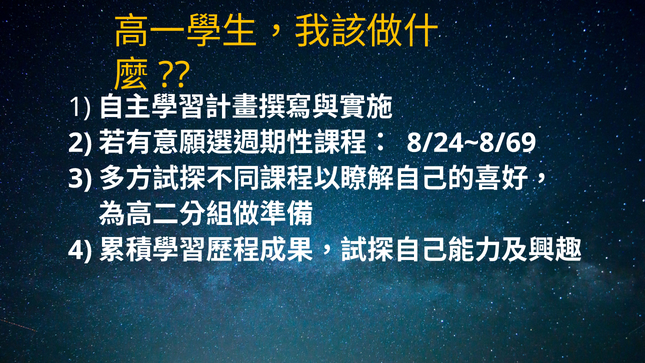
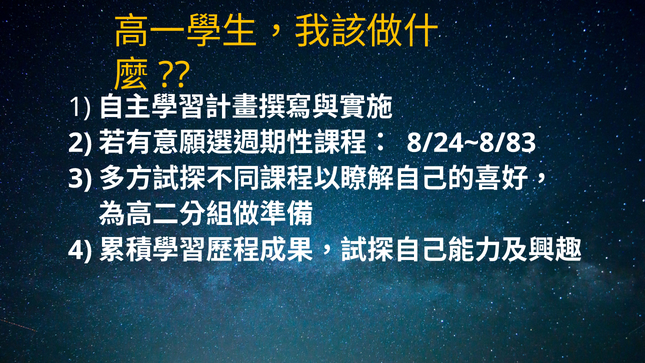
8/24~8/69: 8/24~8/69 -> 8/24~8/83
